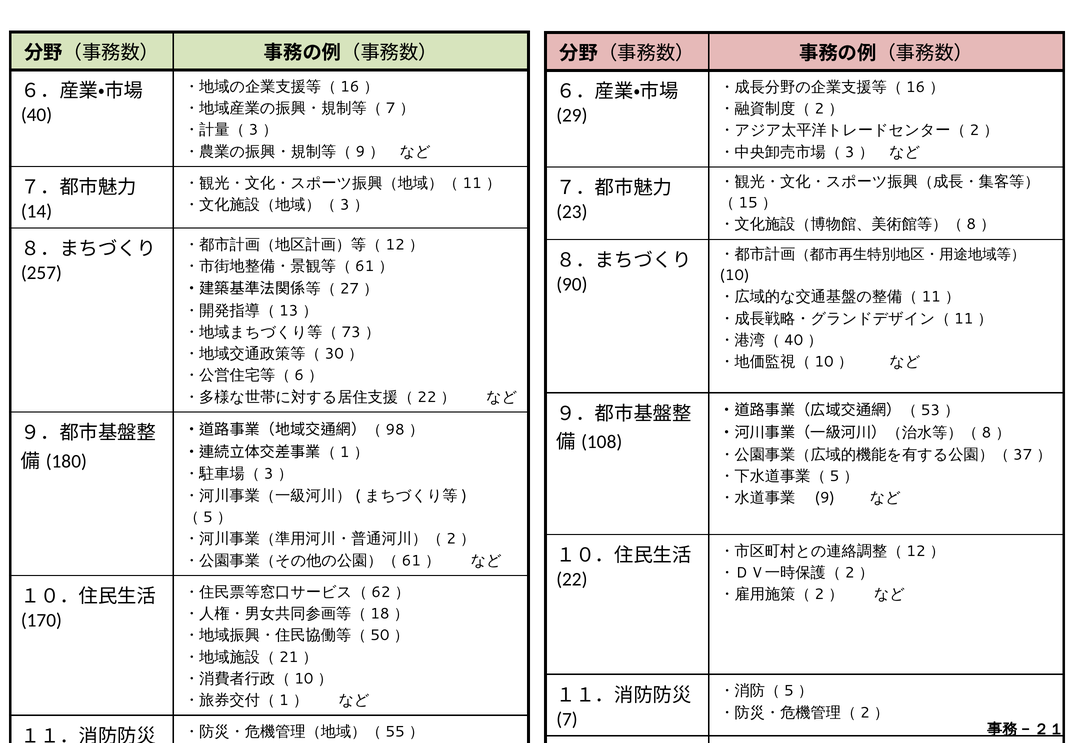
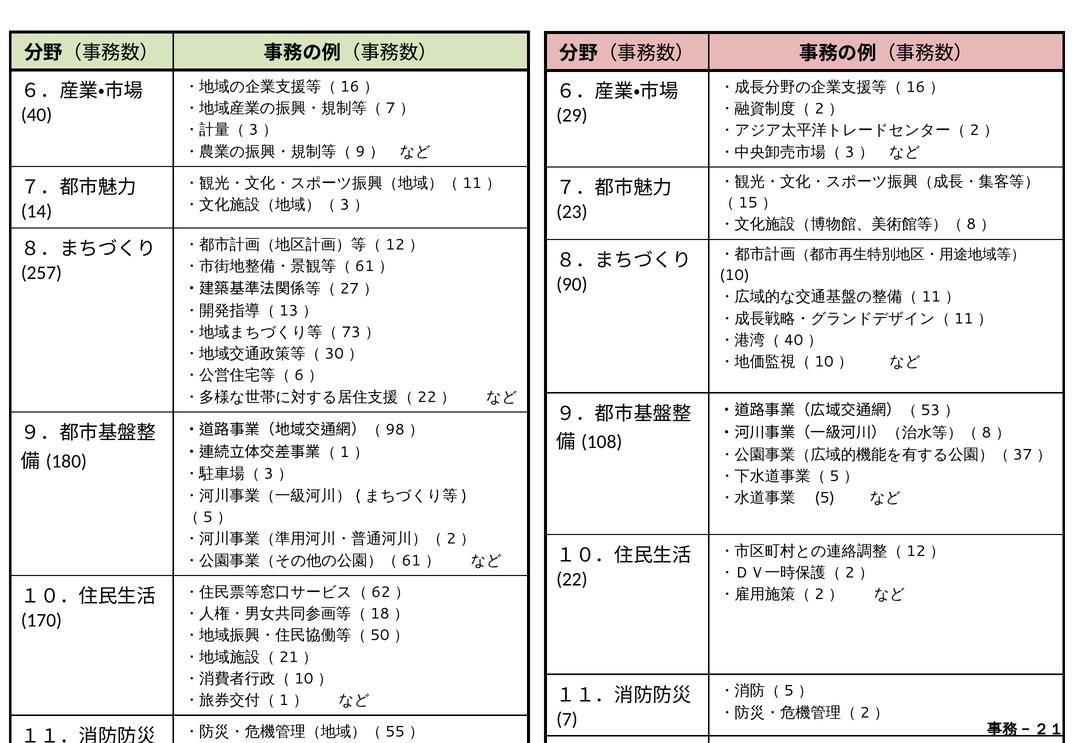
9 at (825, 498): 9 -> 5
